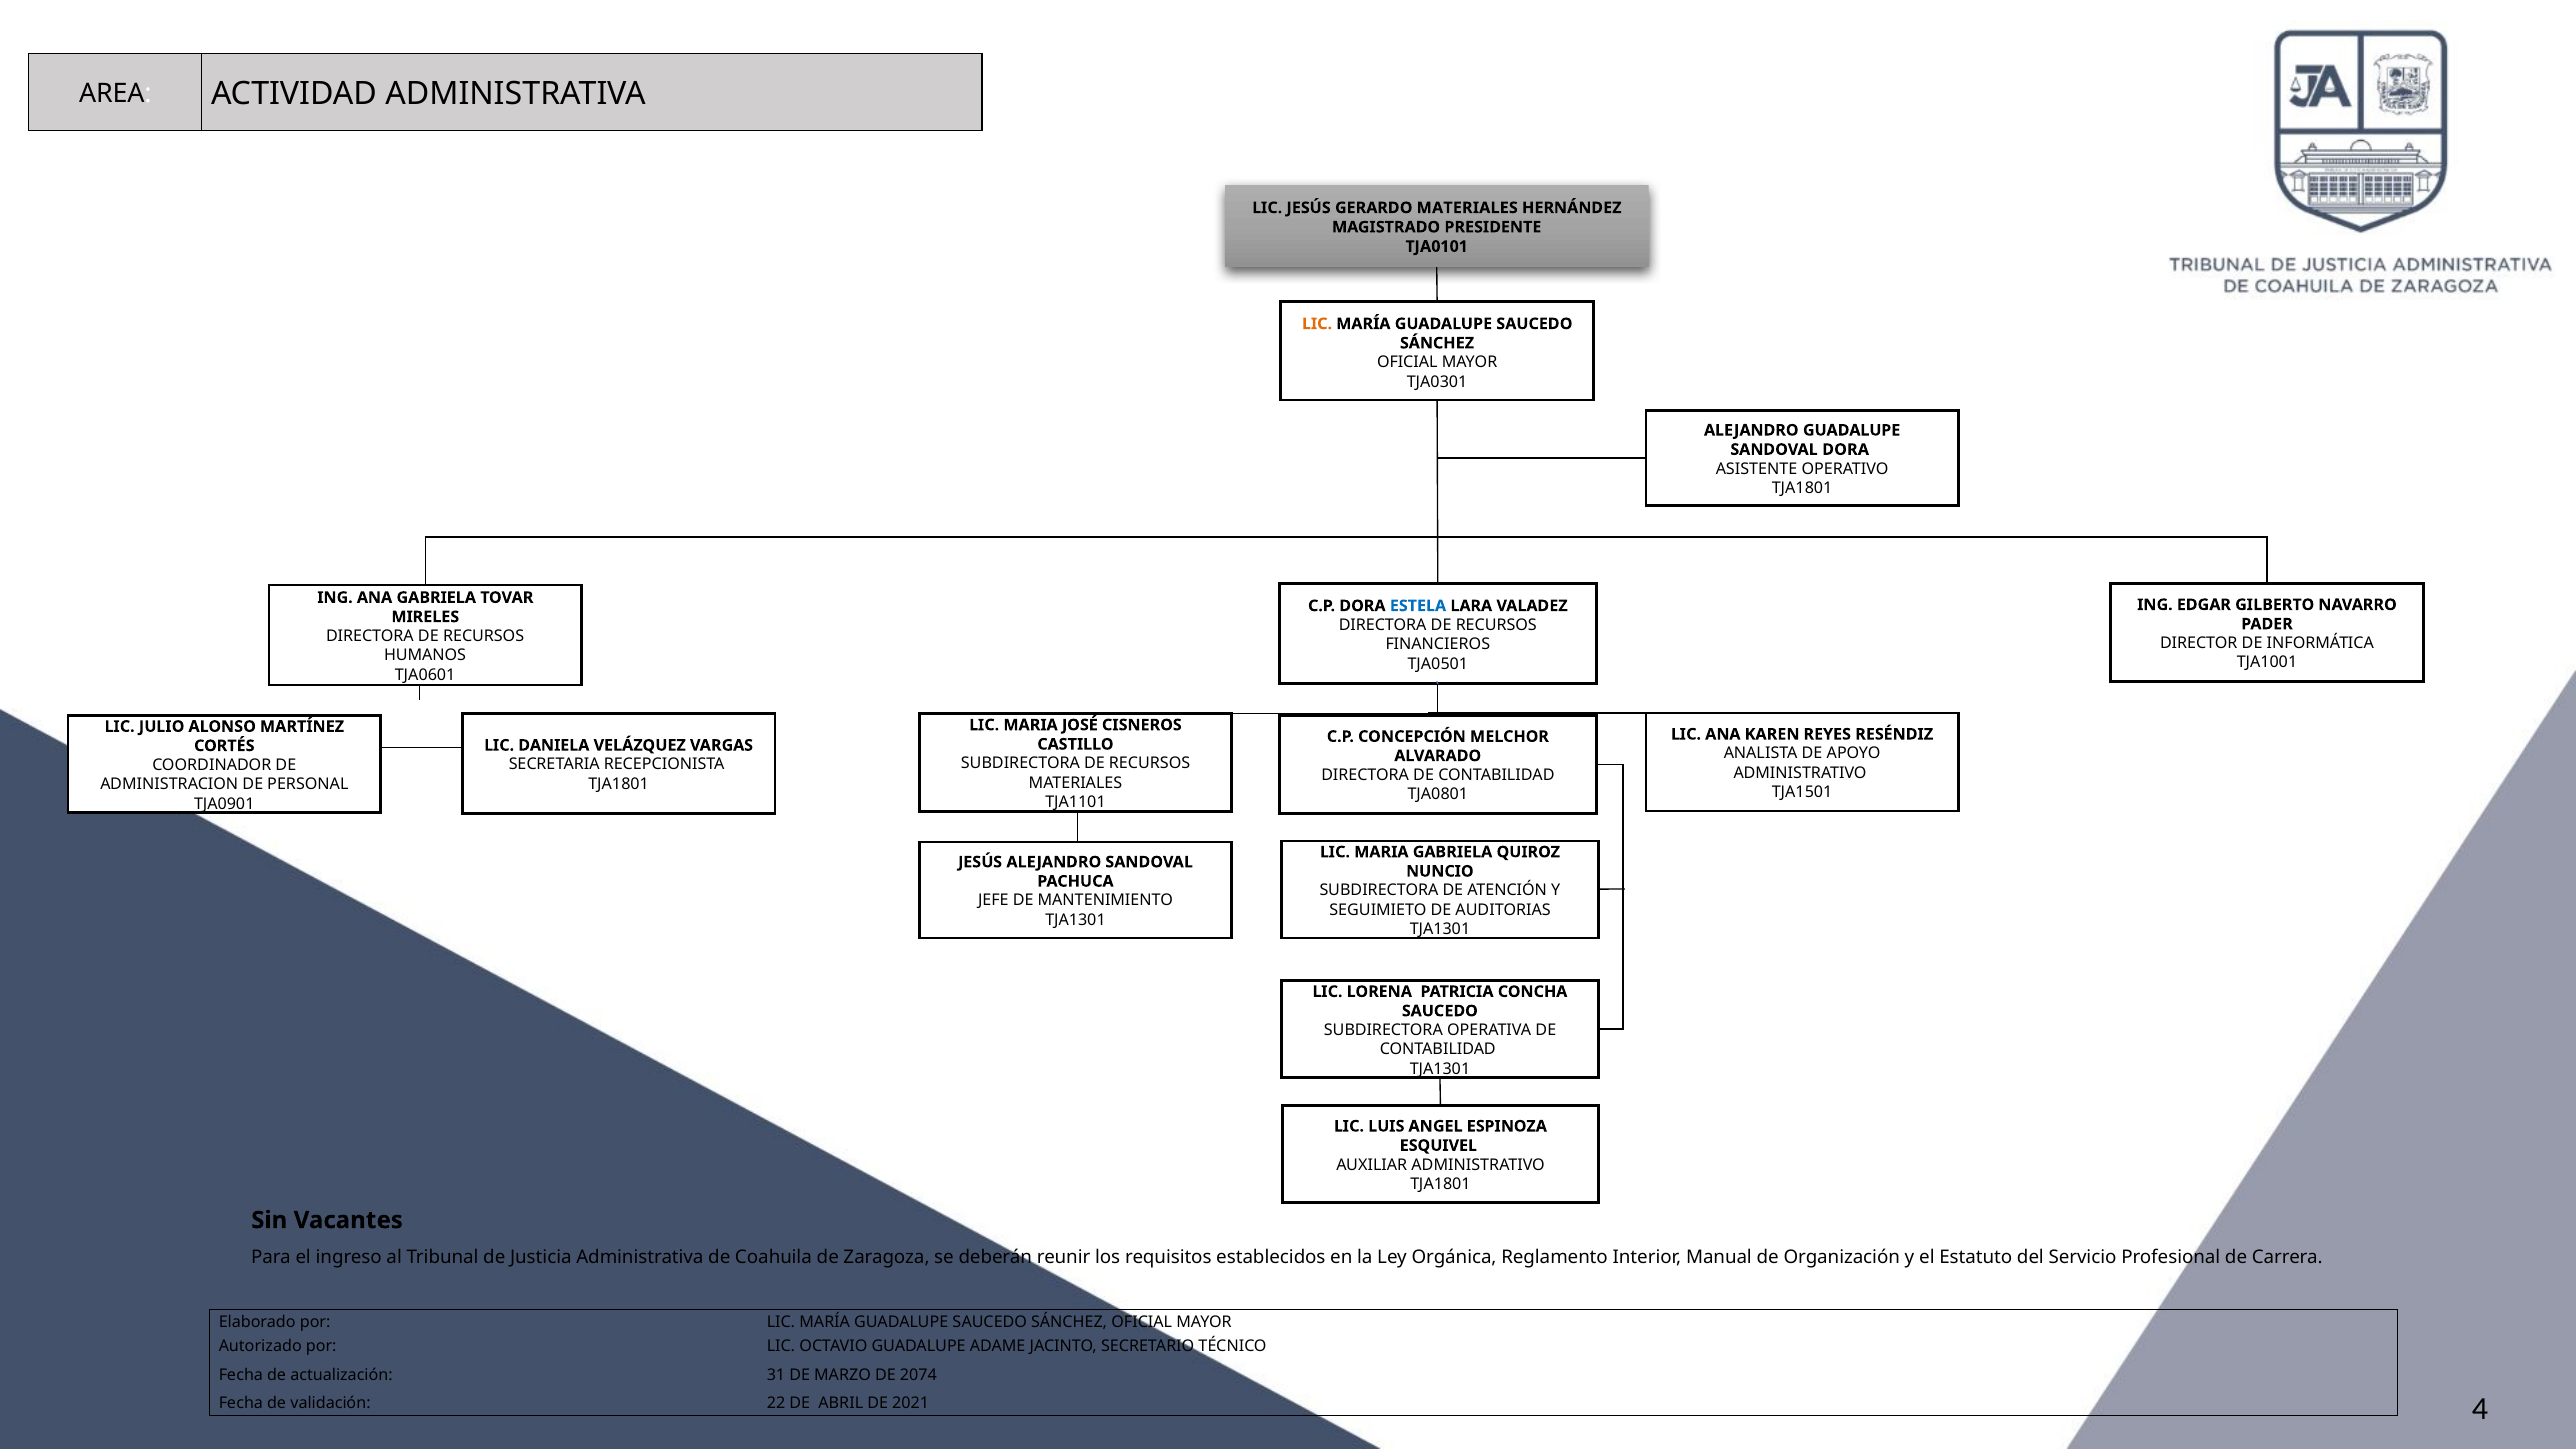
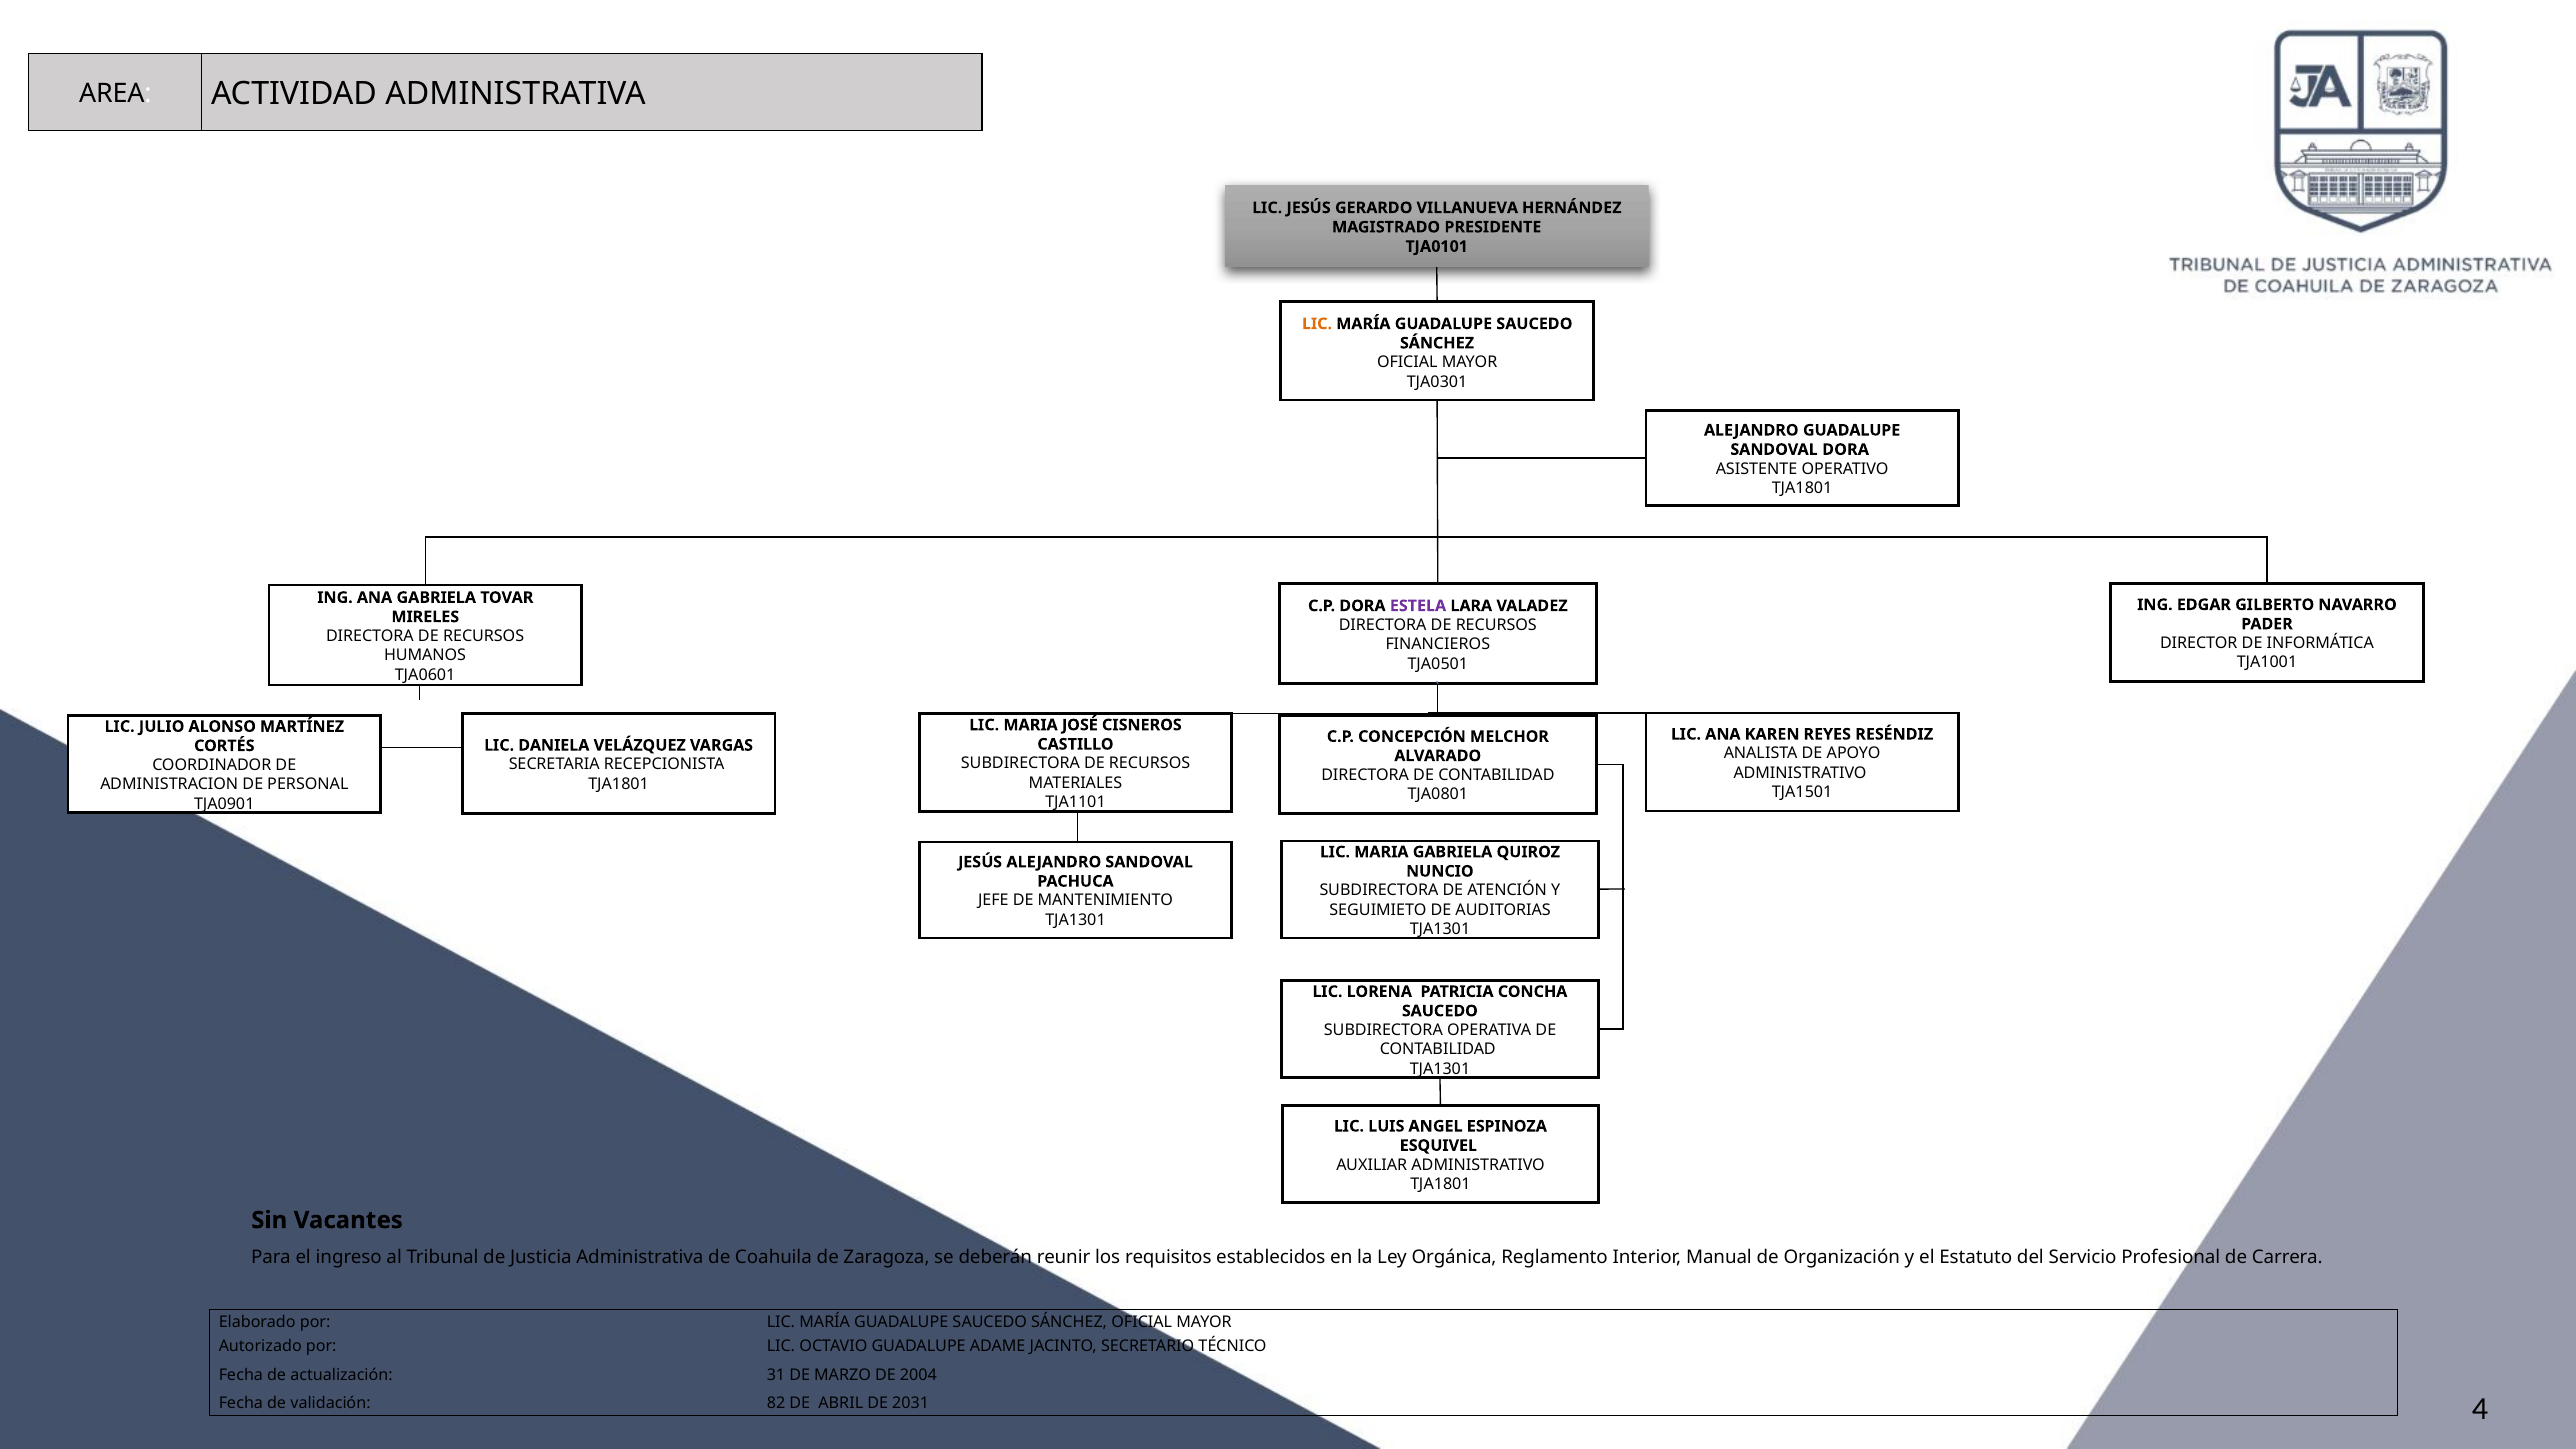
GERARDO MATERIALES: MATERIALES -> VILLANUEVA
ESTELA colour: blue -> purple
2074: 2074 -> 2004
22: 22 -> 82
2021: 2021 -> 2031
